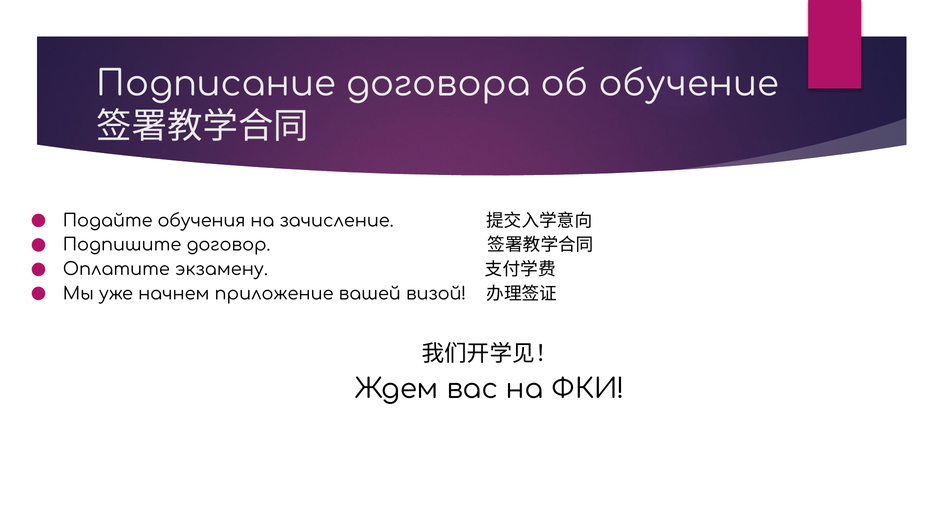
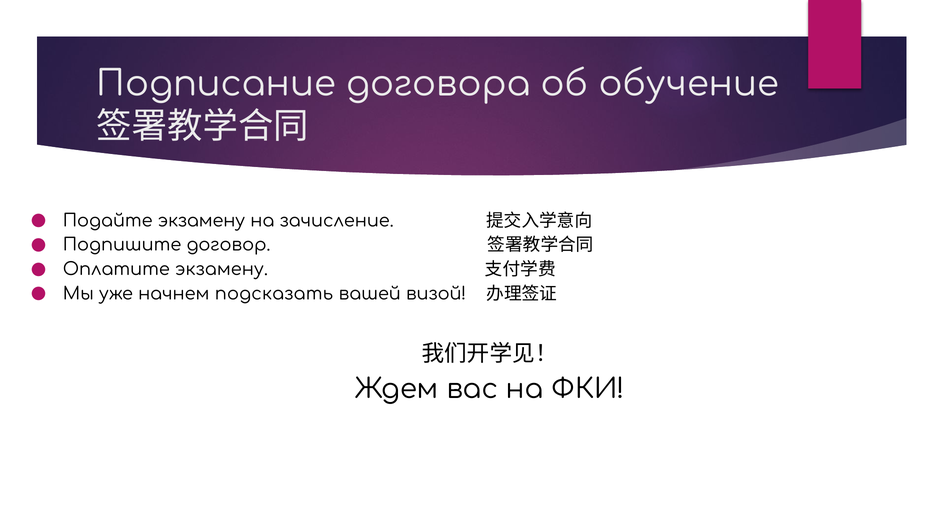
Подайте обучения: обучения -> экзамену
приложение: приложение -> подсказать
